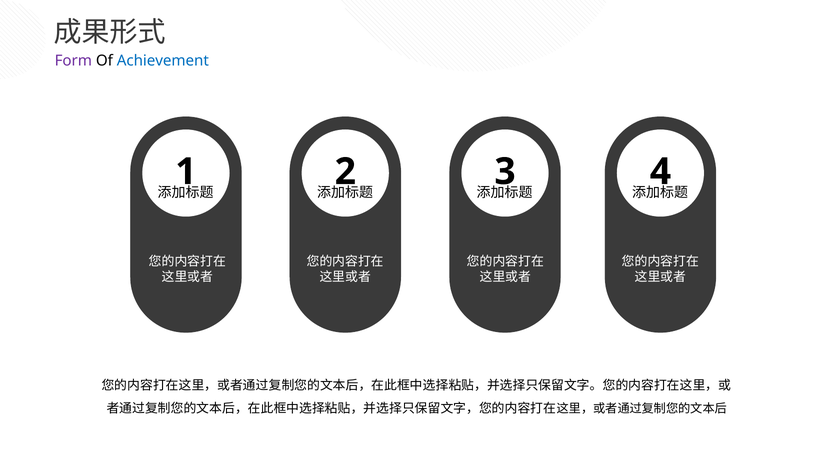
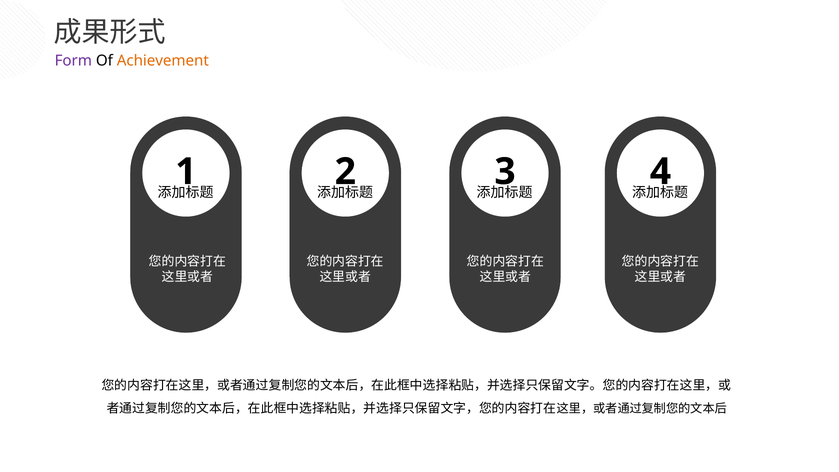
Achievement colour: blue -> orange
